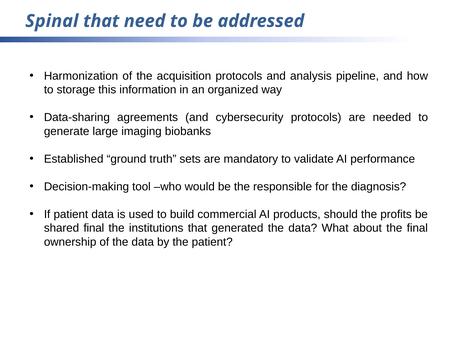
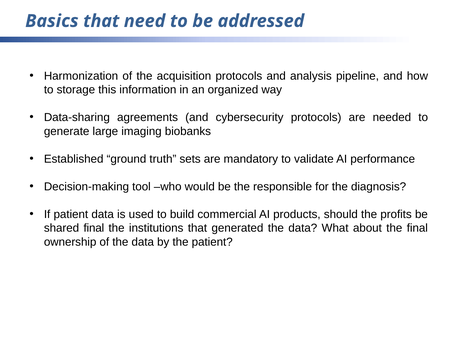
Spinal: Spinal -> Basics
